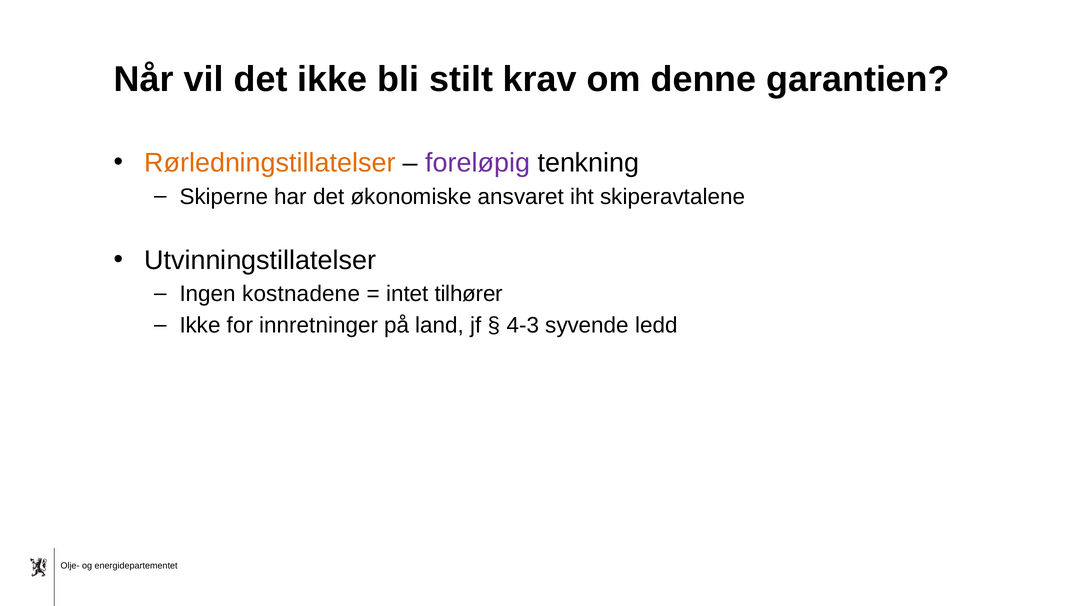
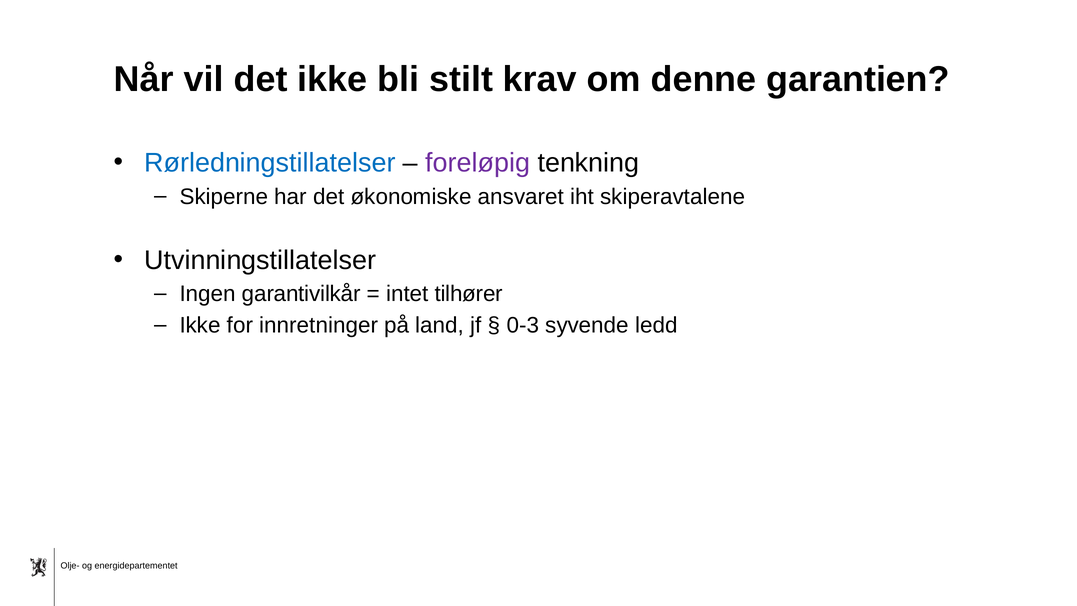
Rørledningstillatelser colour: orange -> blue
kostnadene: kostnadene -> garantivilkår
4-3: 4-3 -> 0-3
